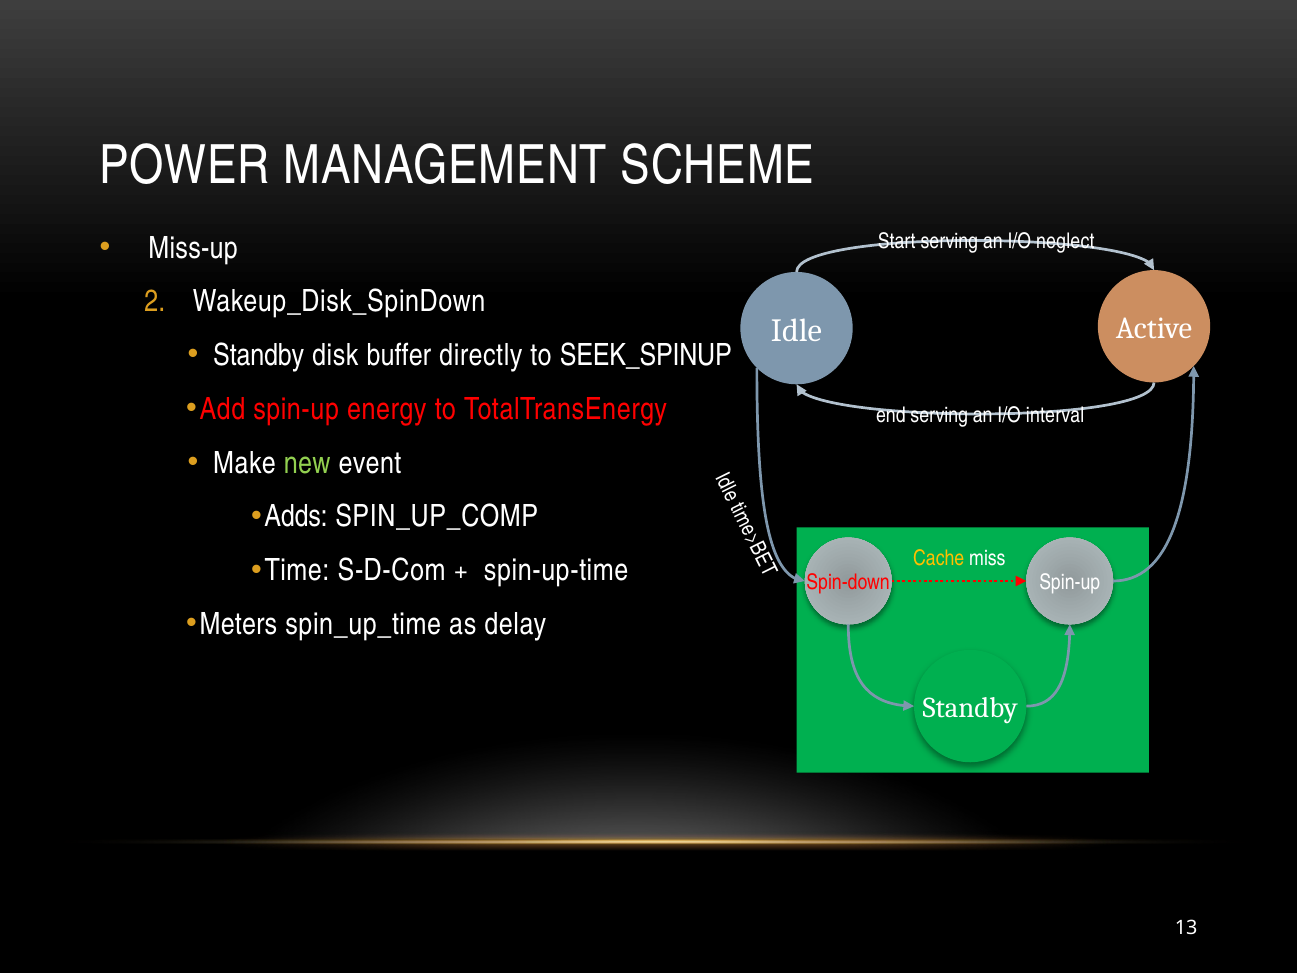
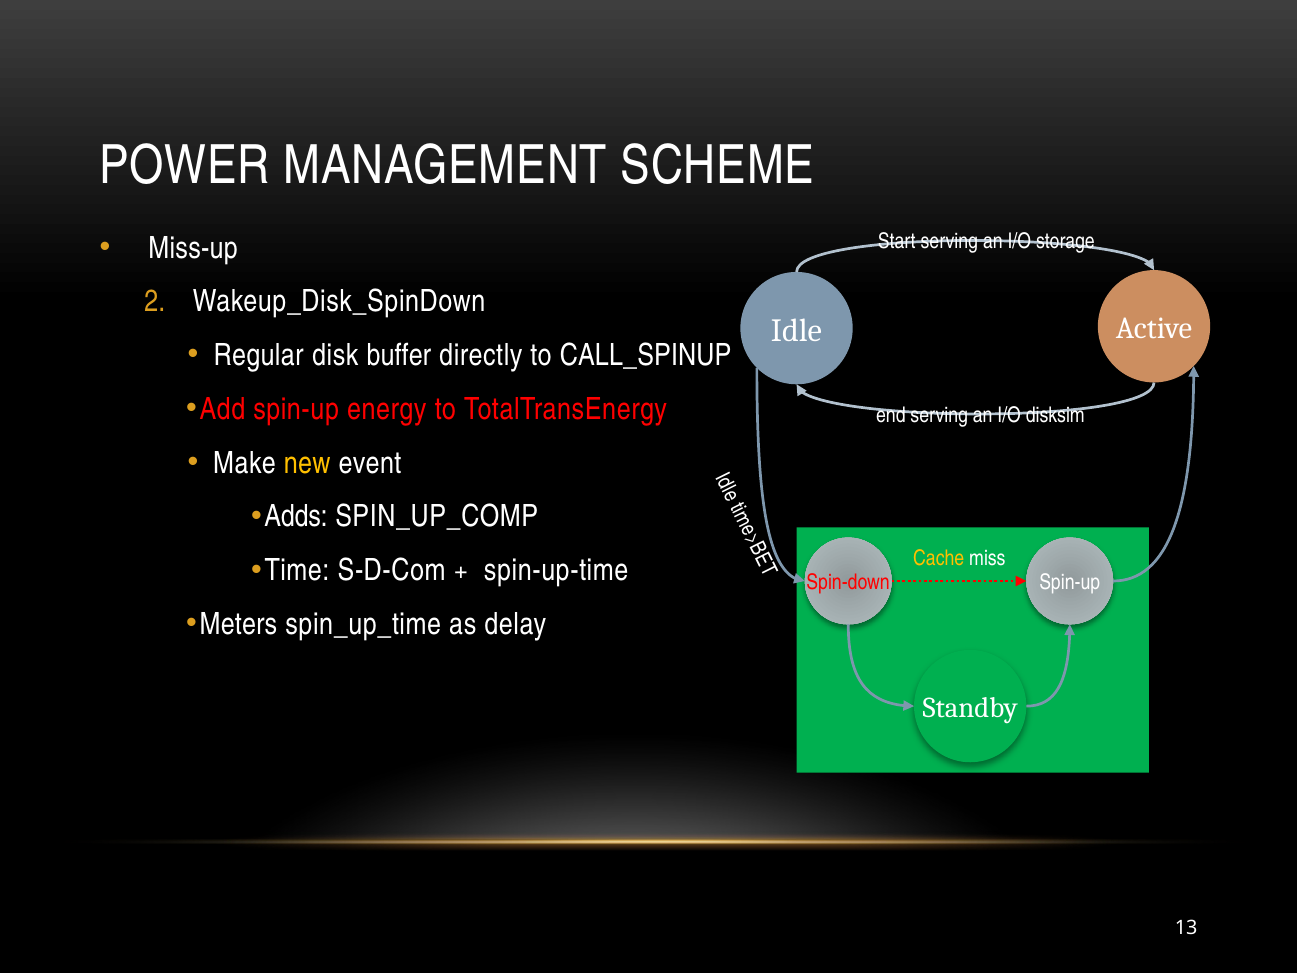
neglect: neglect -> storage
Standby at (259, 355): Standby -> Regular
SEEK_SPINUP: SEEK_SPINUP -> CALL_SPINUP
interval: interval -> disksim
new colour: light green -> yellow
